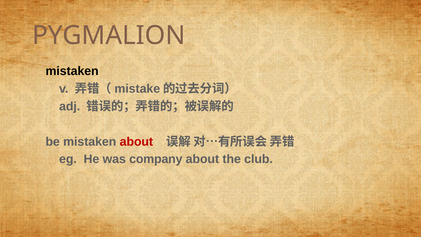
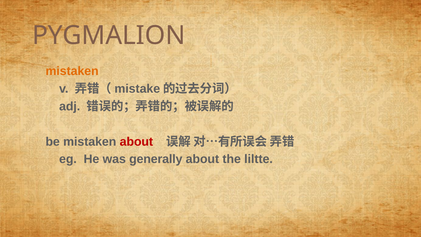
mistaken at (72, 71) colour: black -> orange
company: company -> generally
club: club -> liltte
